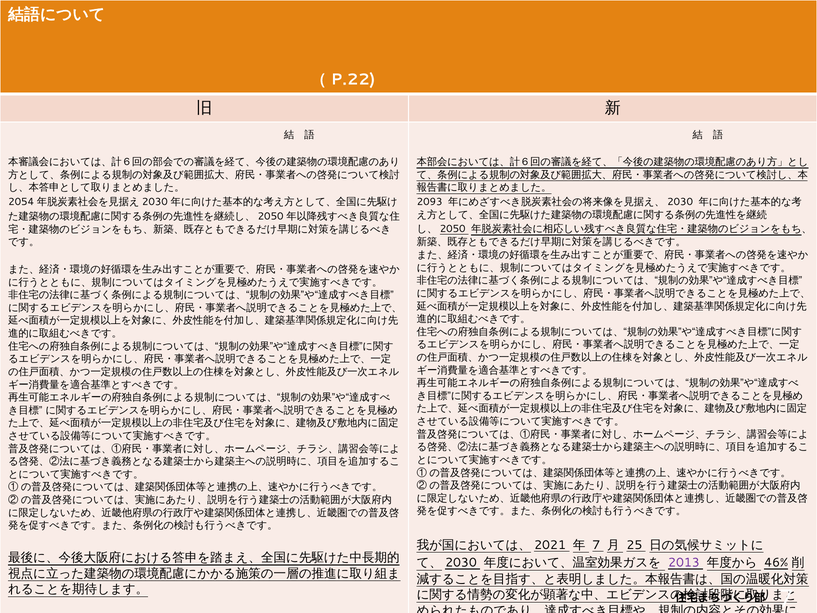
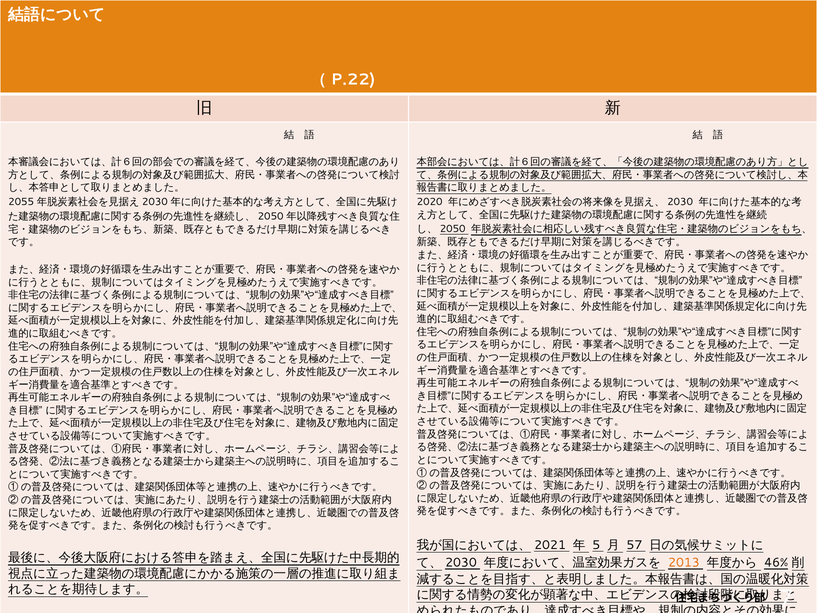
2054: 2054 -> 2055
2093: 2093 -> 2020
7 at (596, 545): 7 -> 5
25: 25 -> 57
2013 colour: purple -> orange
